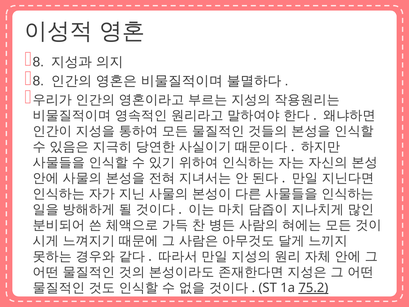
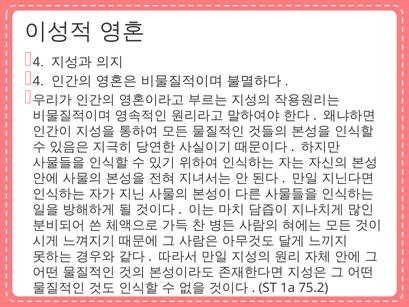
8 at (38, 62): 8 -> 4
8 at (38, 81): 8 -> 4
75.2 underline: present -> none
